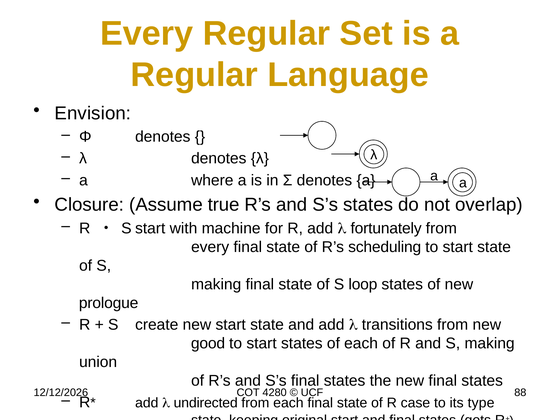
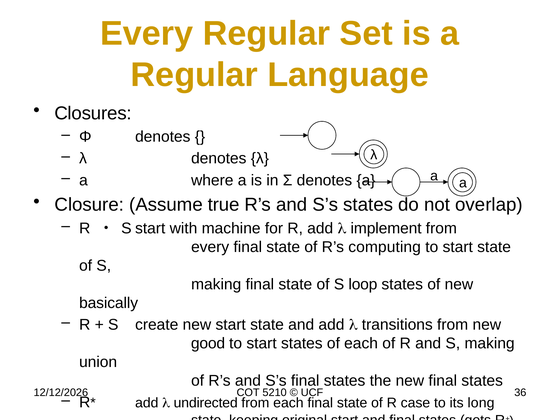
Envision: Envision -> Closures
fortunately: fortunately -> implement
scheduling: scheduling -> computing
prologue: prologue -> basically
4280: 4280 -> 5210
88: 88 -> 36
type: type -> long
